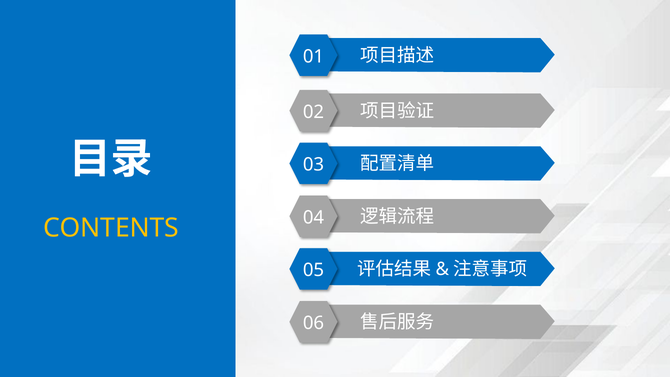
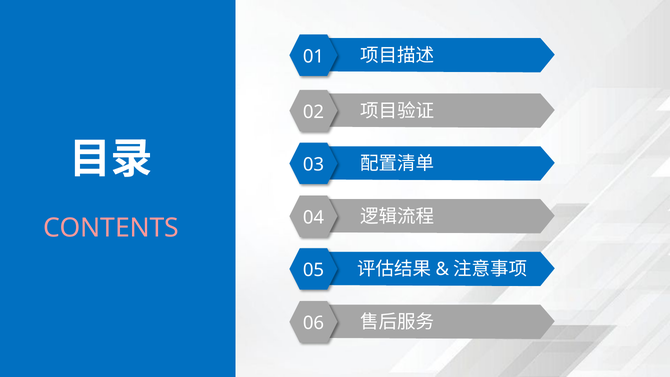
CONTENTS colour: yellow -> pink
